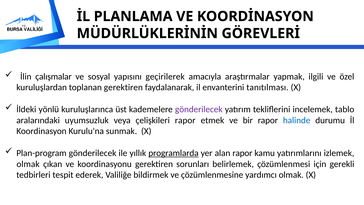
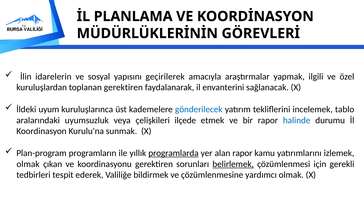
çalışmalar: çalışmalar -> idarelerin
tanıtılması: tanıtılması -> sağlanacak
yönlü: yönlü -> uyum
gönderilecek at (199, 109) colour: purple -> blue
çelişkileri rapor: rapor -> ilçede
Plan-program gönderilecek: gönderilecek -> programların
belirlemek underline: none -> present
